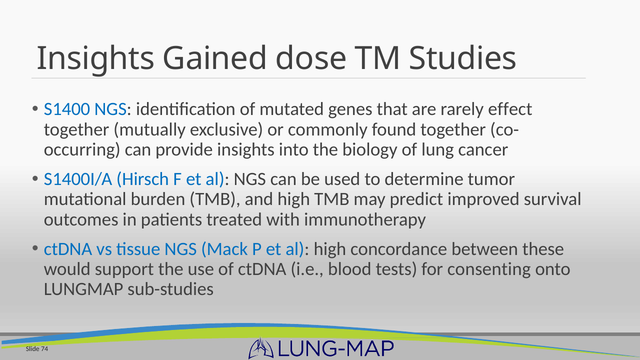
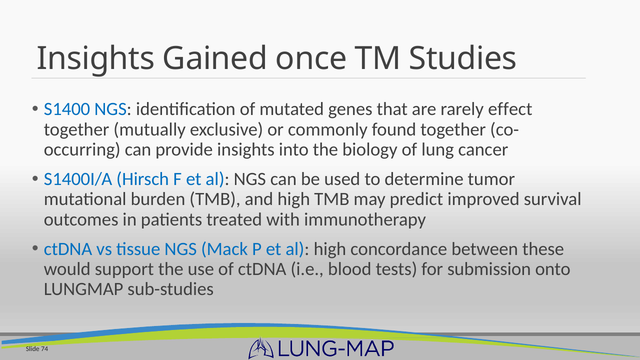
dose: dose -> once
consenting: consenting -> submission
